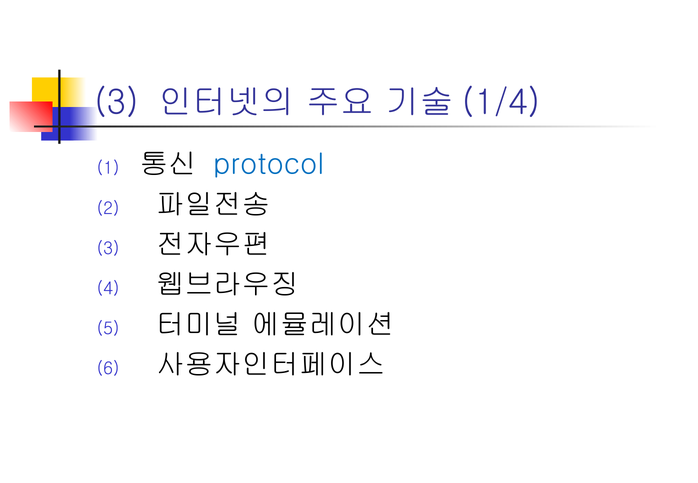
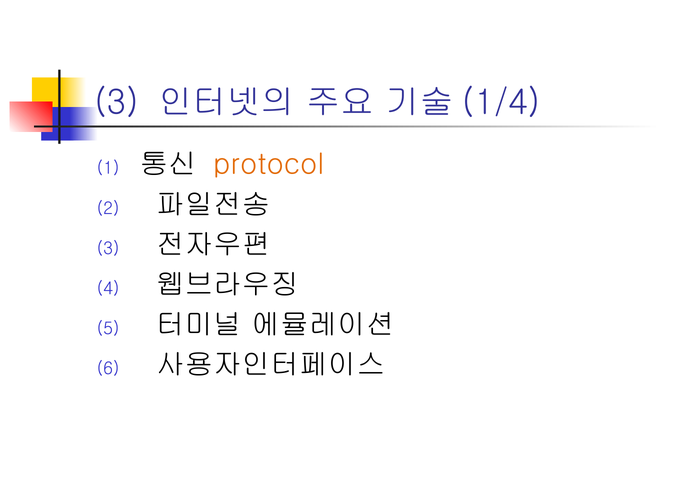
protocol colour: blue -> orange
